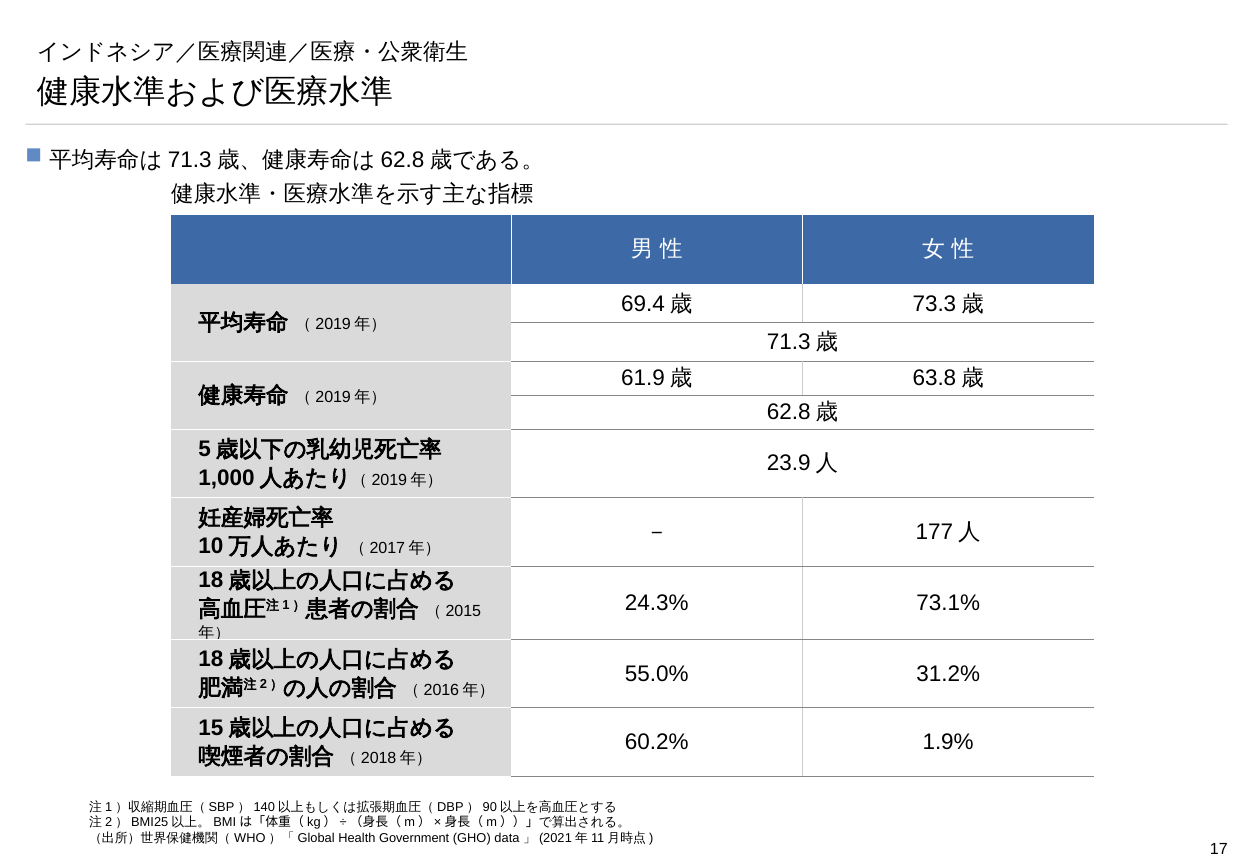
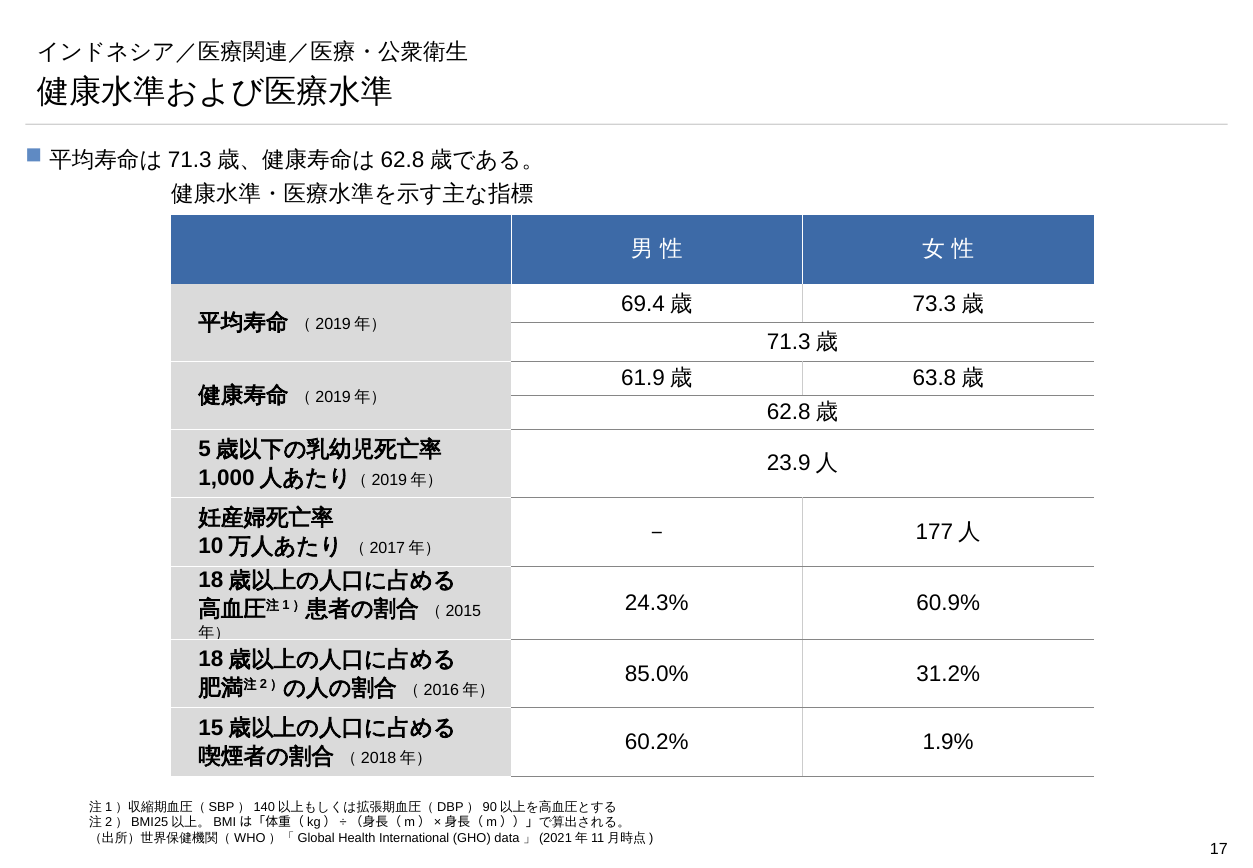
73.1%: 73.1% -> 60.9%
55.0%: 55.0% -> 85.0%
Government: Government -> International
